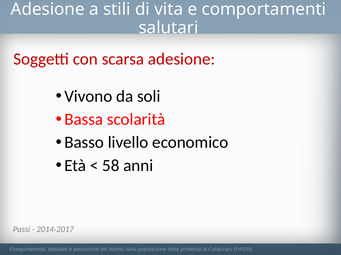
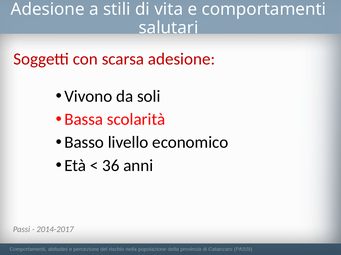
58: 58 -> 36
